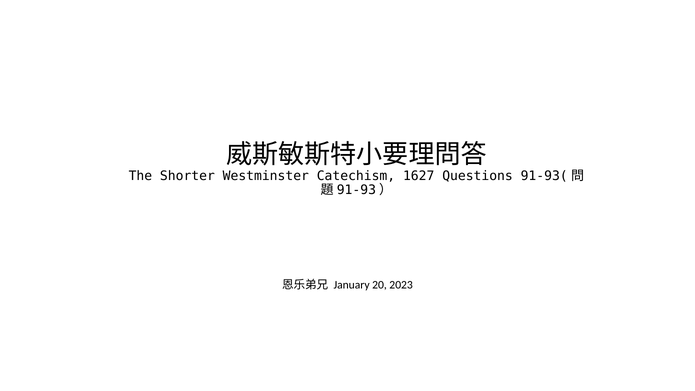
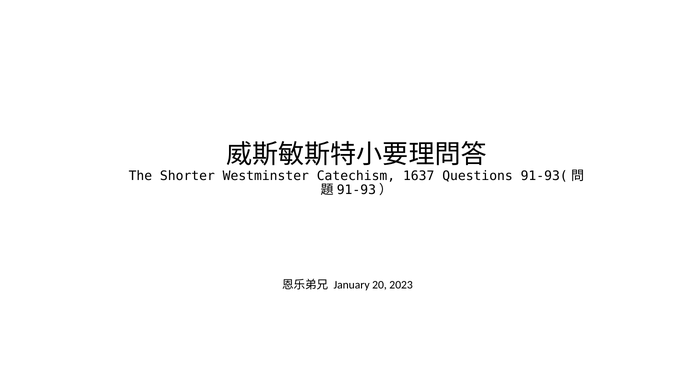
1627: 1627 -> 1637
